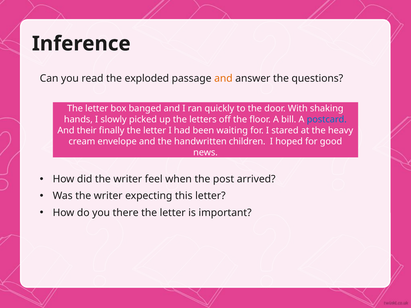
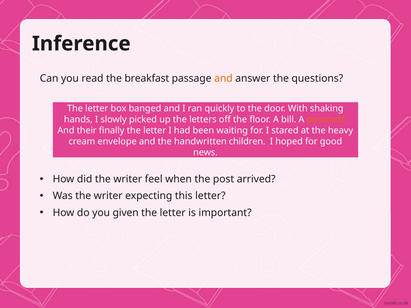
exploded: exploded -> breakfast
postcard colour: blue -> orange
there: there -> given
